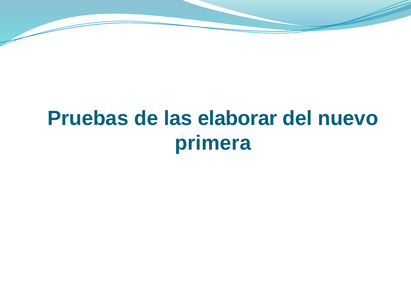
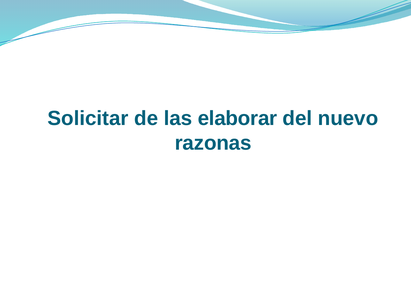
Pruebas: Pruebas -> Solicitar
primera: primera -> razonas
